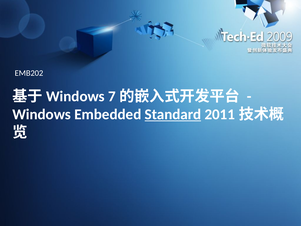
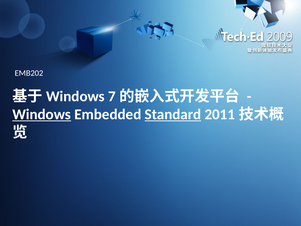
Windows underline: none -> present
